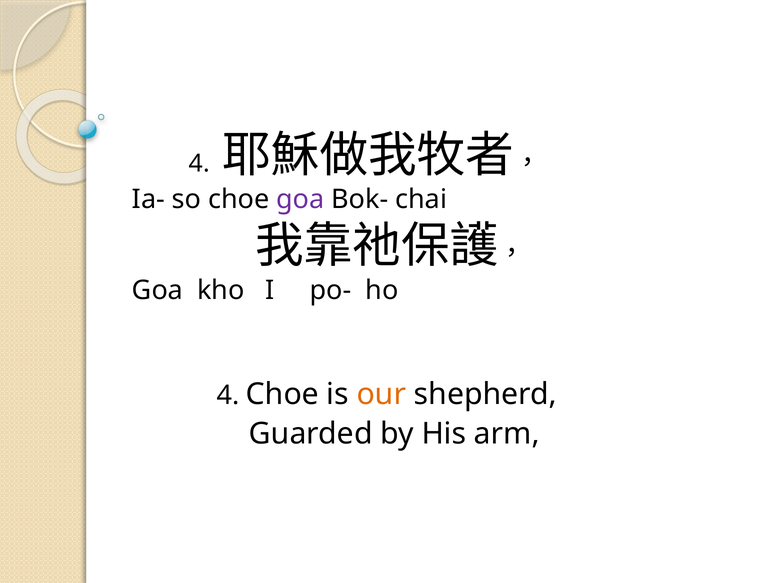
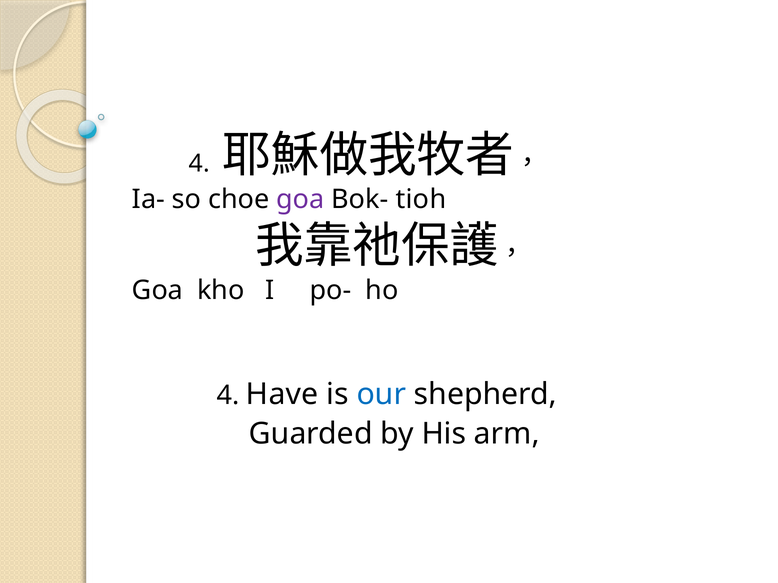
chai: chai -> tioh
4 Choe: Choe -> Have
our colour: orange -> blue
